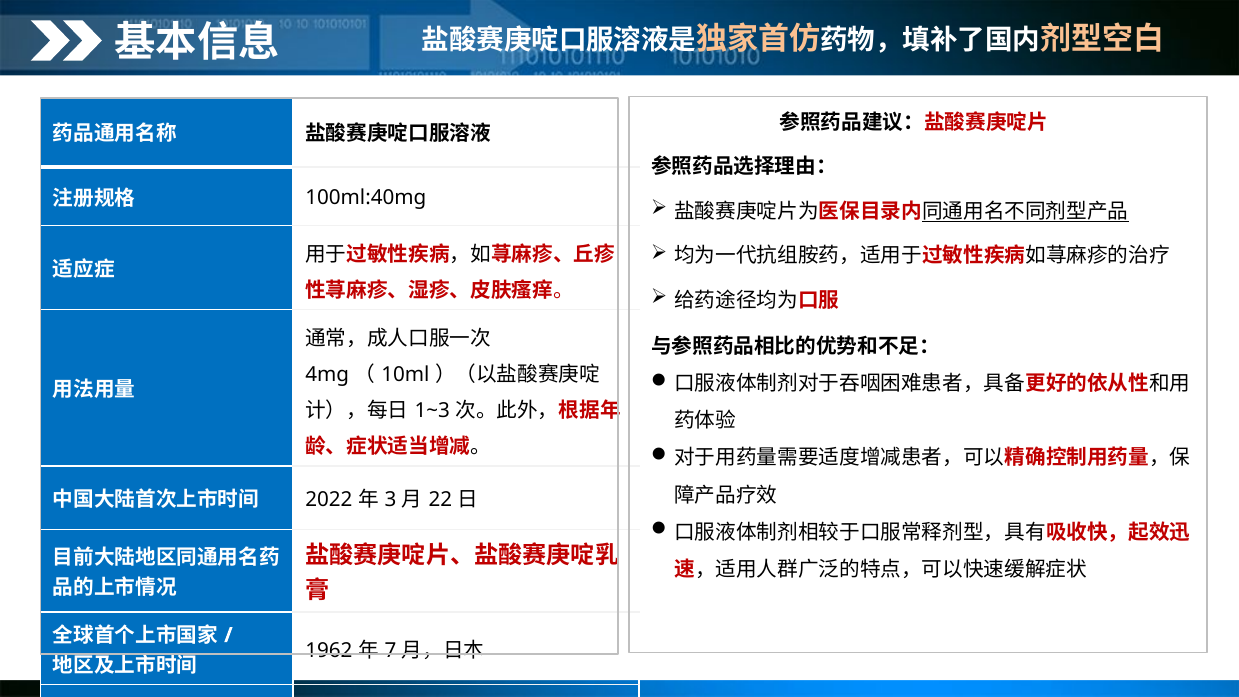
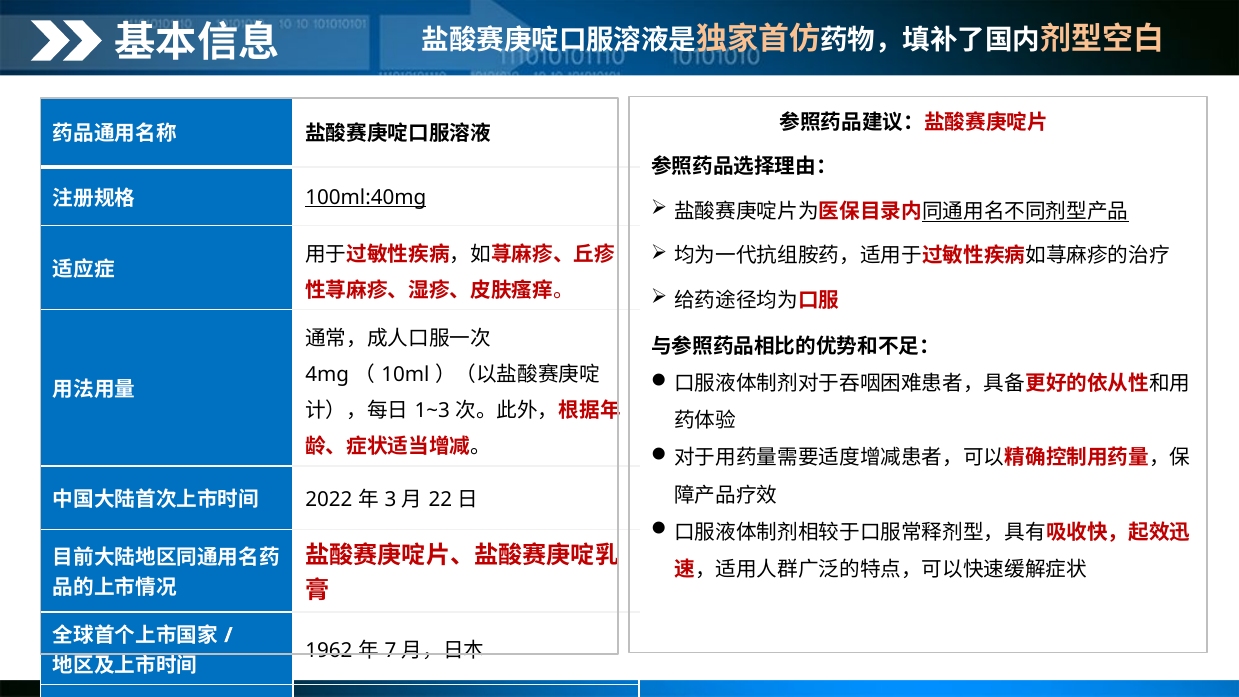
100ml:40mg underline: none -> present
